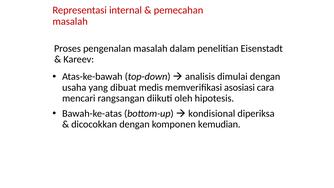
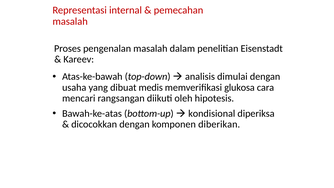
asosiasi: asosiasi -> glukosa
kemudian: kemudian -> diberikan
